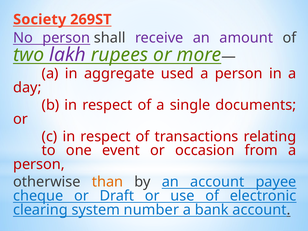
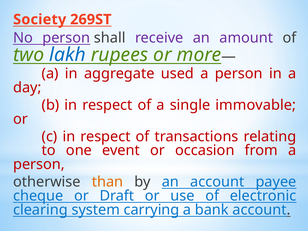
lakh colour: purple -> blue
documents: documents -> immovable
number: number -> carrying
